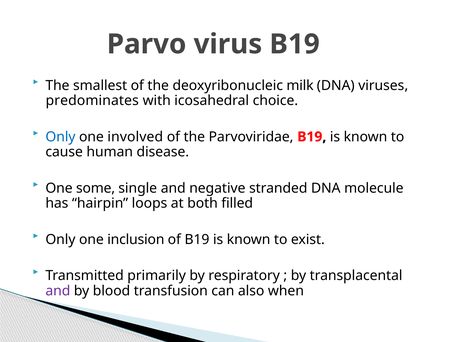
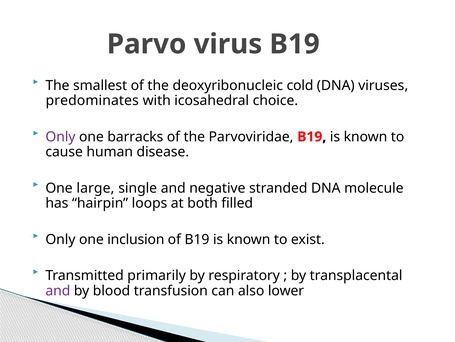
milk: milk -> cold
Only at (60, 136) colour: blue -> purple
involved: involved -> barracks
some: some -> large
when: when -> lower
